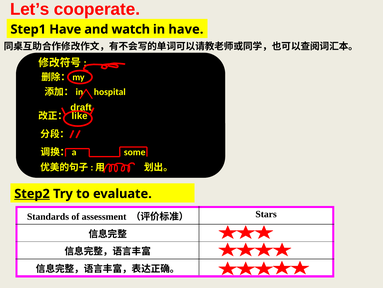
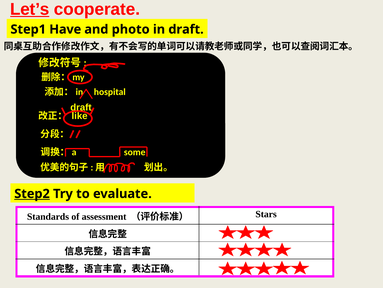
Let’s underline: none -> present
watch: watch -> photo
in have: have -> draft
